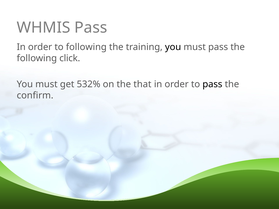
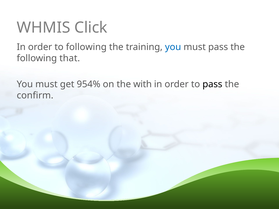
WHMIS Pass: Pass -> Click
you at (173, 47) colour: black -> blue
click: click -> that
532%: 532% -> 954%
that: that -> with
